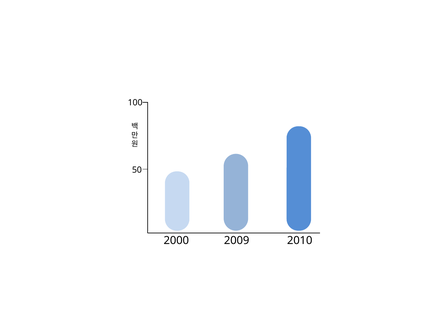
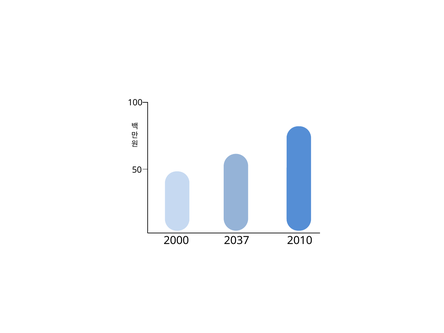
2009: 2009 -> 2037
